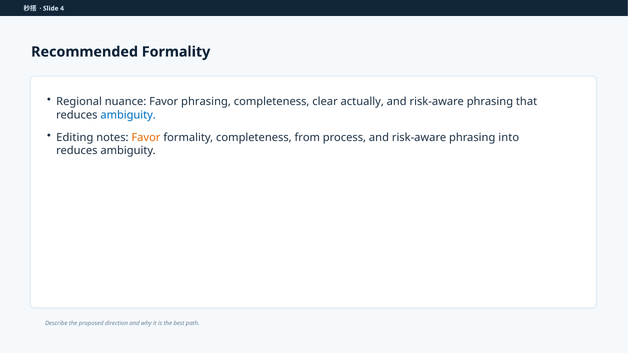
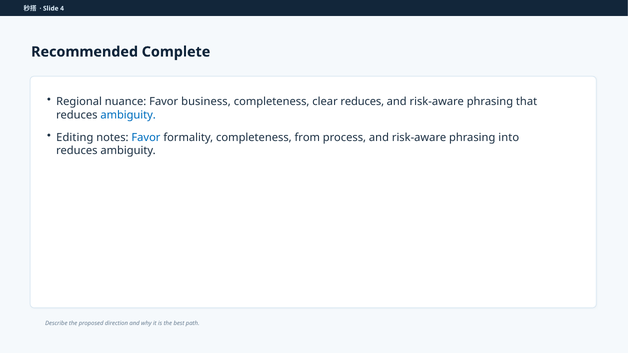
Recommended Formality: Formality -> Complete
Favor phrasing: phrasing -> business
clear actually: actually -> reduces
Favor at (146, 137) colour: orange -> blue
